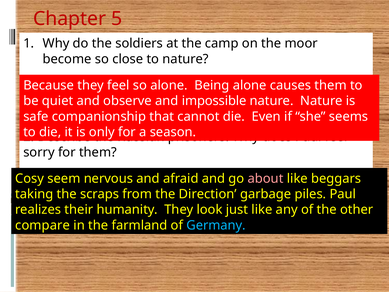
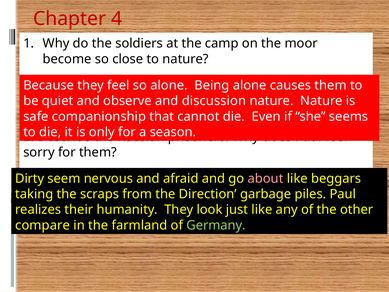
5: 5 -> 4
impossible: impossible -> discussion
Cosy: Cosy -> Dirty
Germany colour: light blue -> light green
